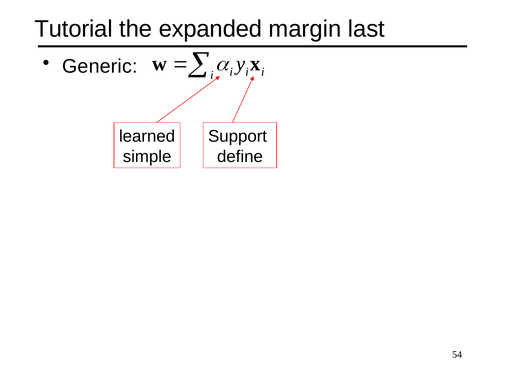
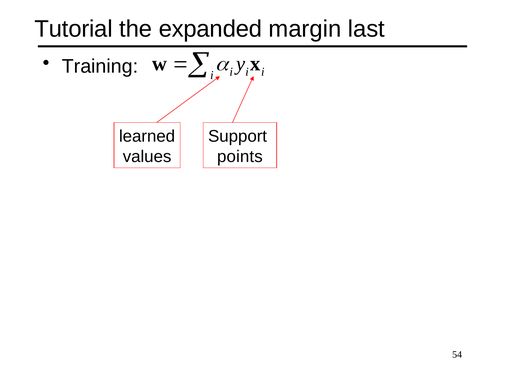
Generic: Generic -> Training
simple: simple -> values
define: define -> points
